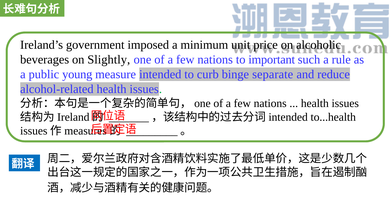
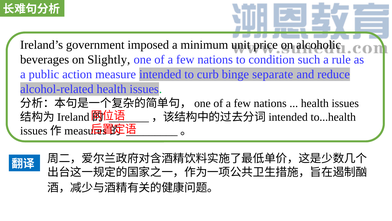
important: important -> condition
young: young -> action
